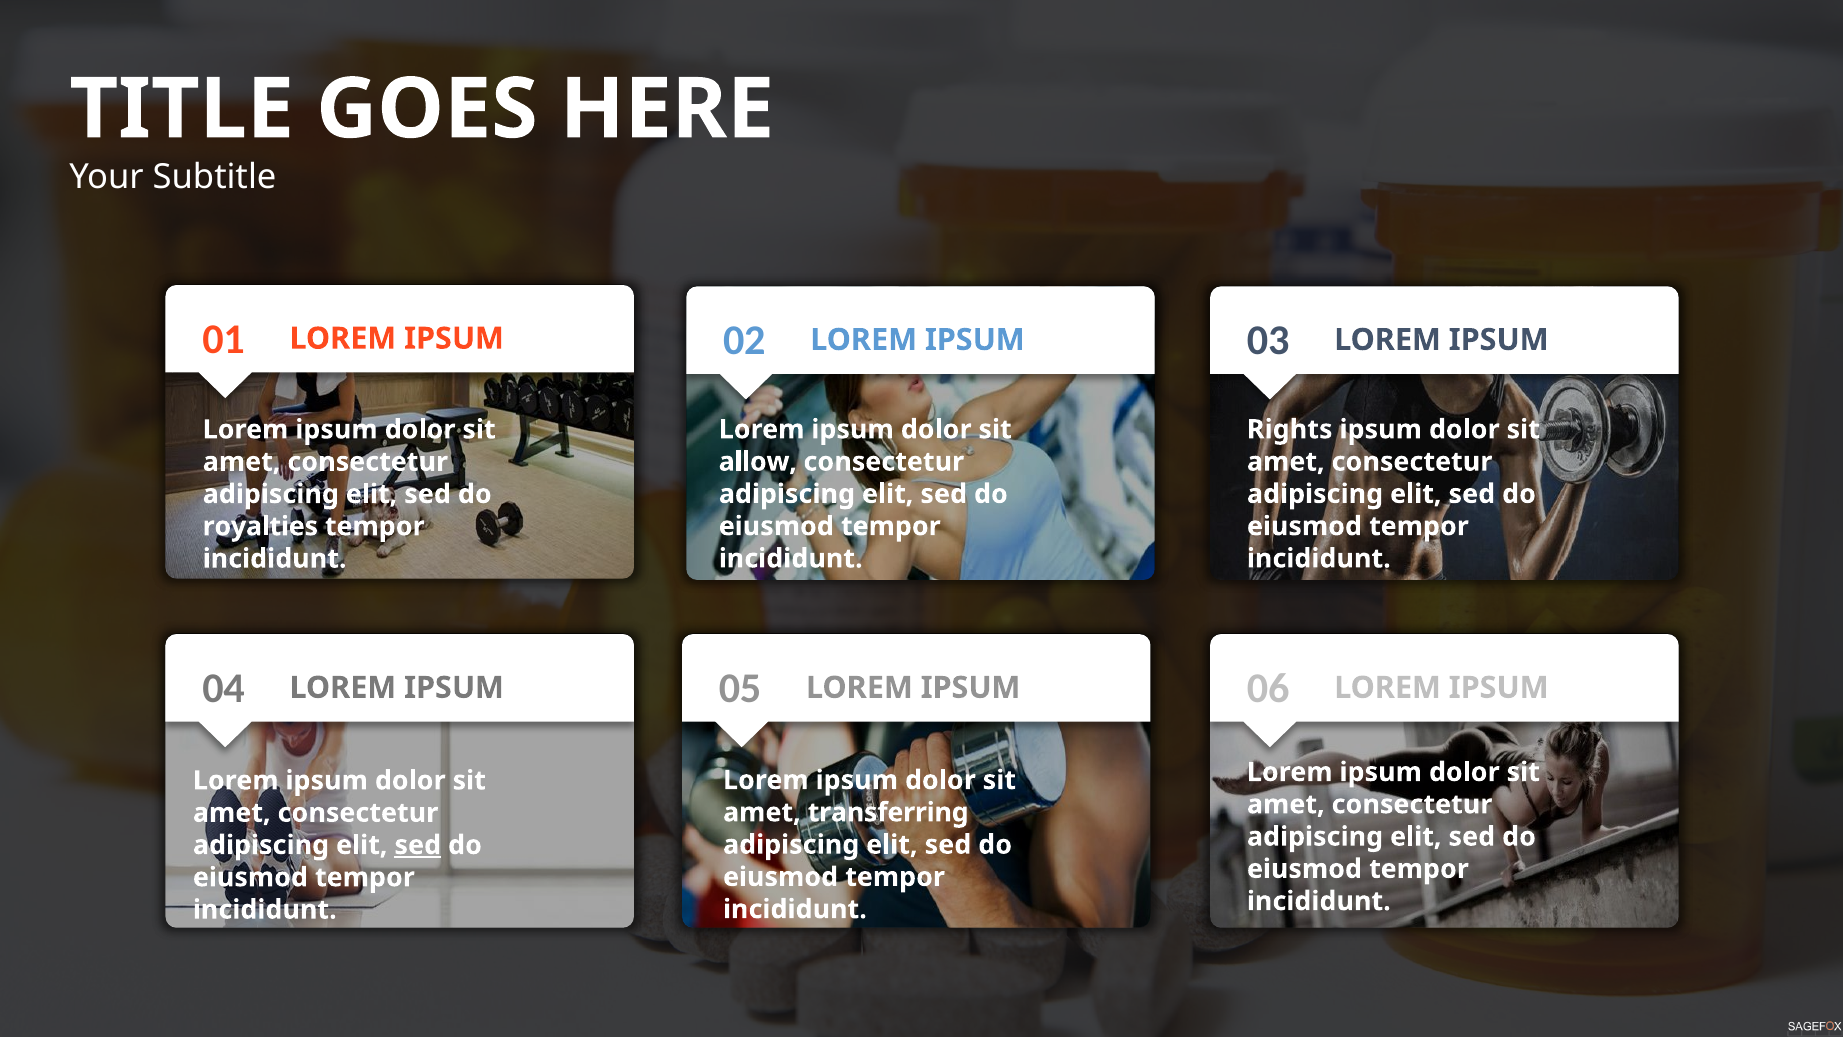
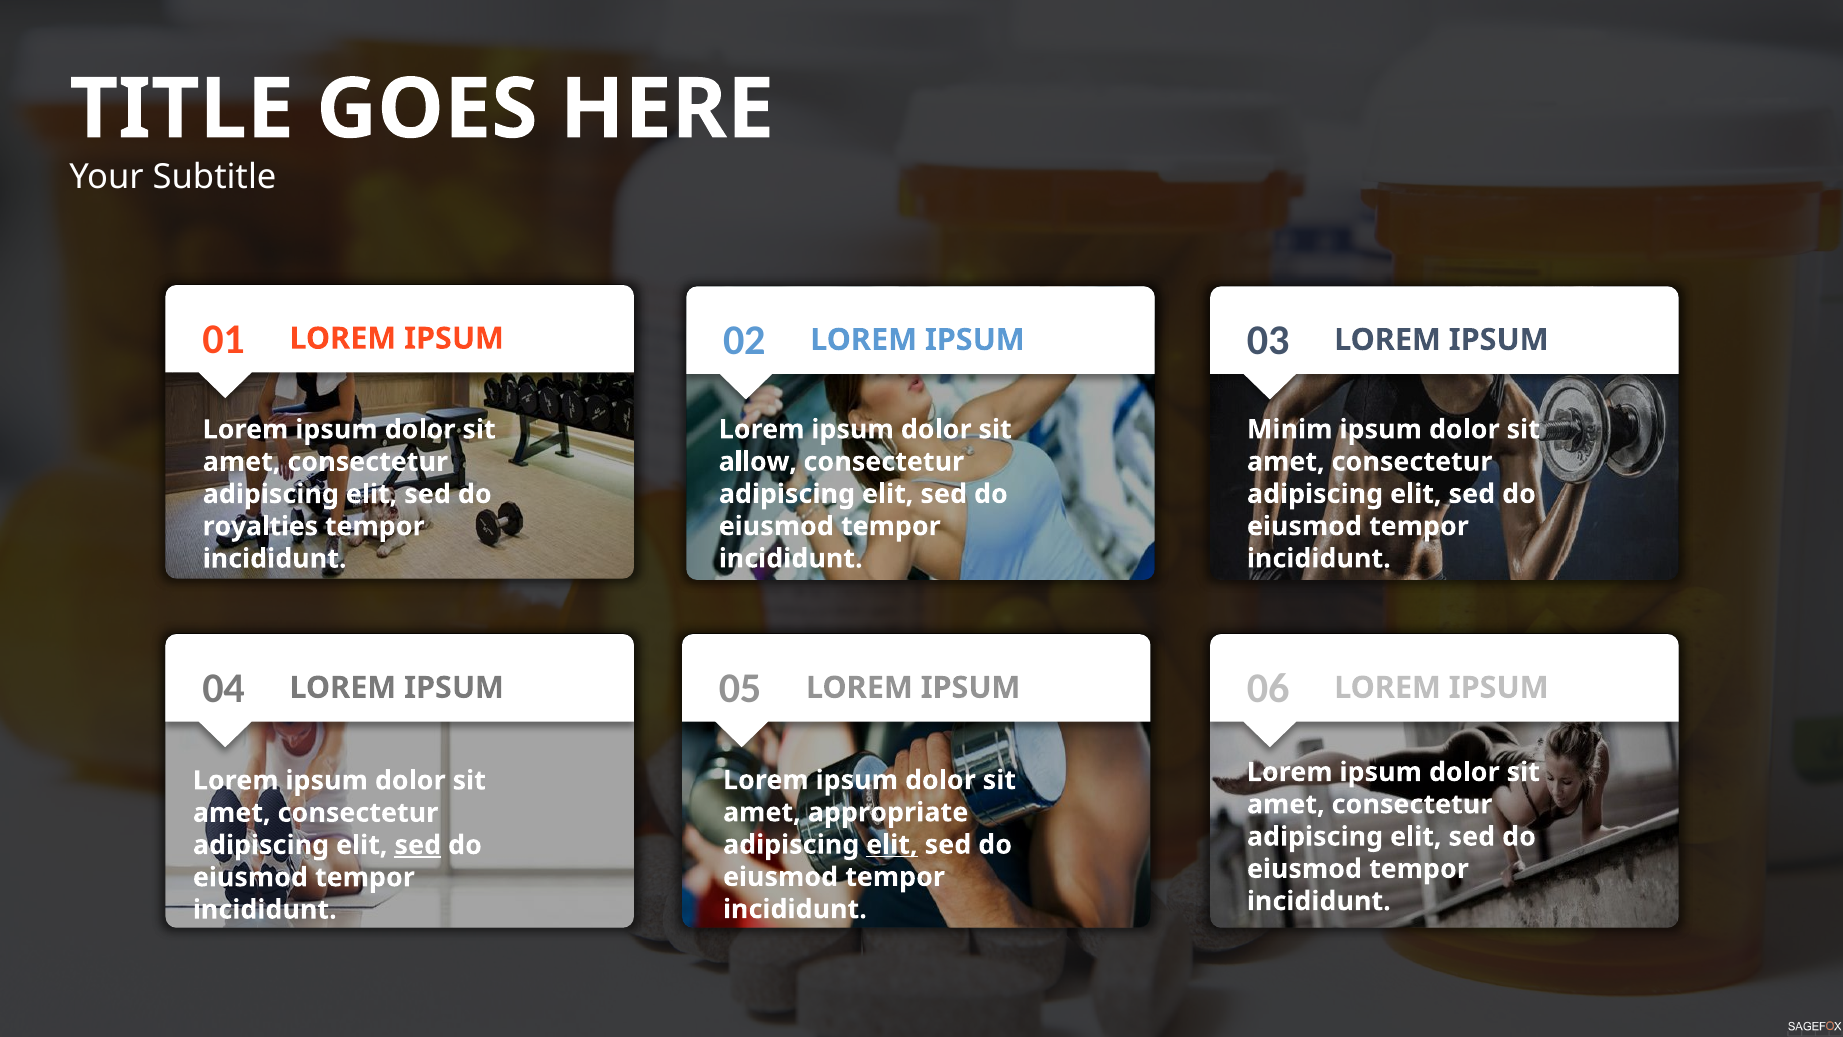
Rights: Rights -> Minim
transferring: transferring -> appropriate
elit at (892, 845) underline: none -> present
